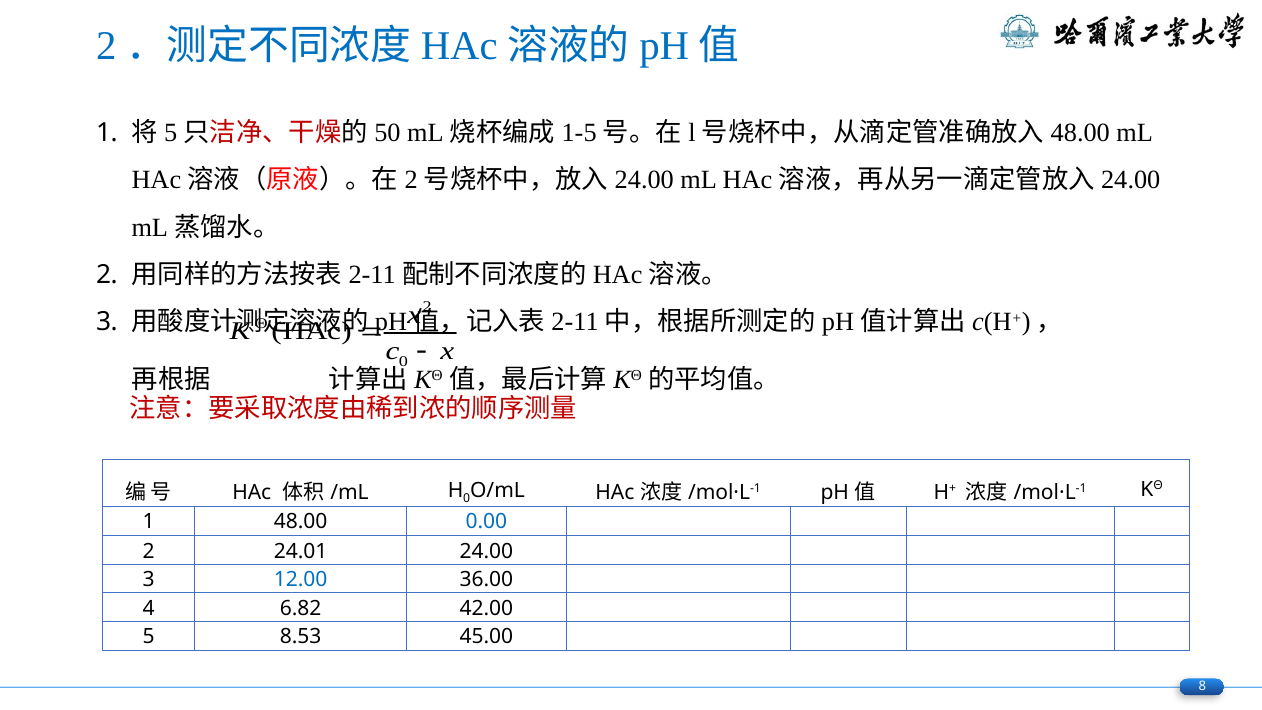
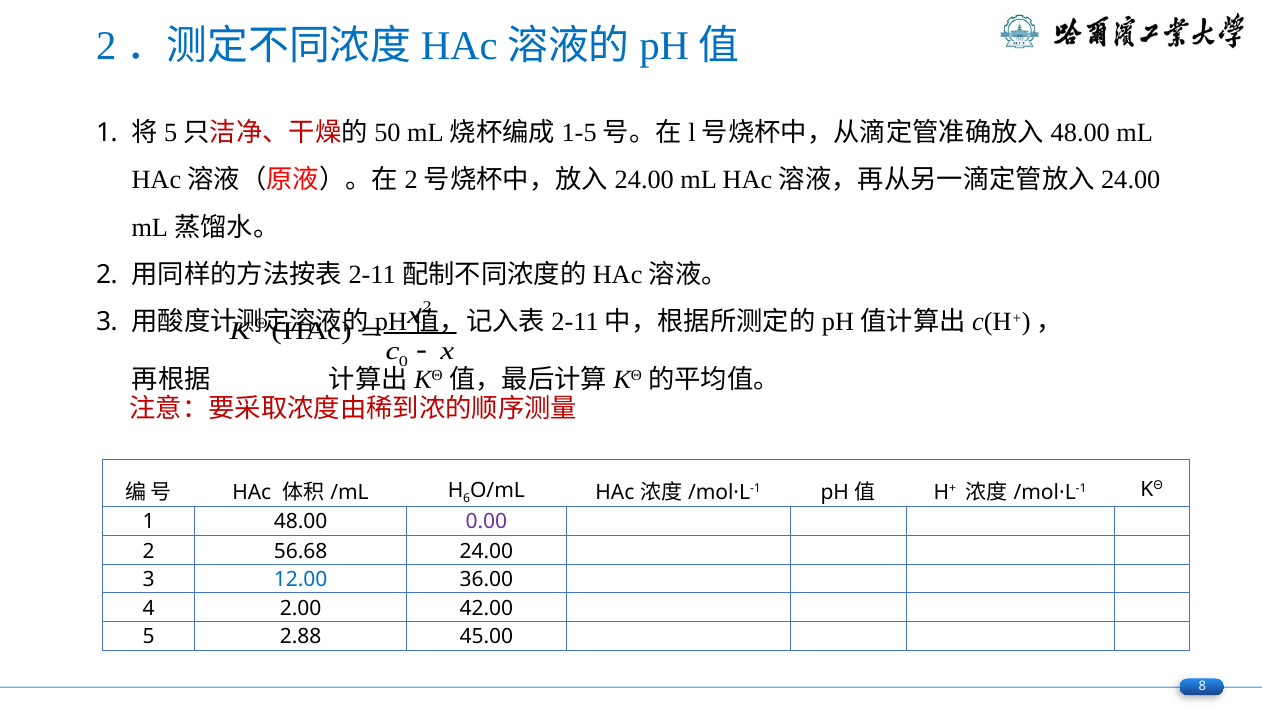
0 at (467, 499): 0 -> 6
0.00 colour: blue -> purple
24.01: 24.01 -> 56.68
6.82: 6.82 -> 2.00
8.53: 8.53 -> 2.88
